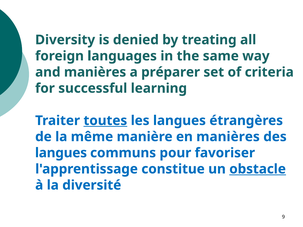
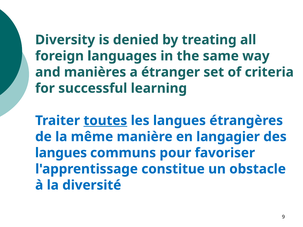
préparer: préparer -> étranger
en manières: manières -> langagier
obstacle underline: present -> none
